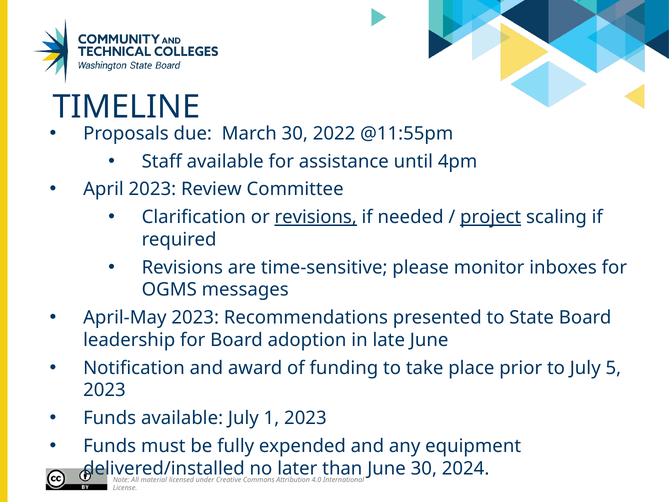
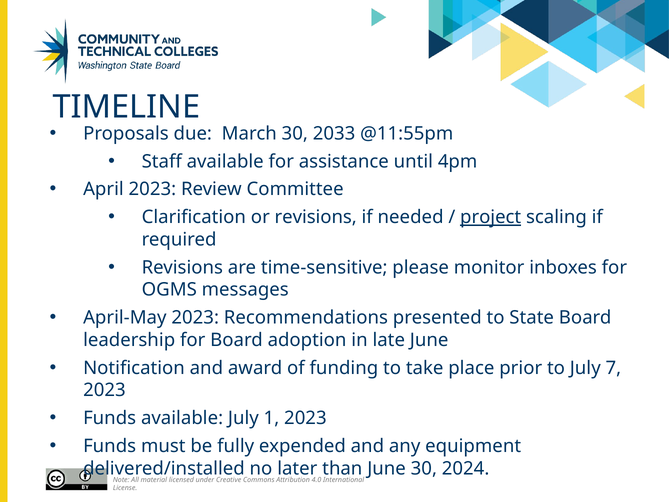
2022: 2022 -> 2033
revisions at (316, 217) underline: present -> none
5: 5 -> 7
